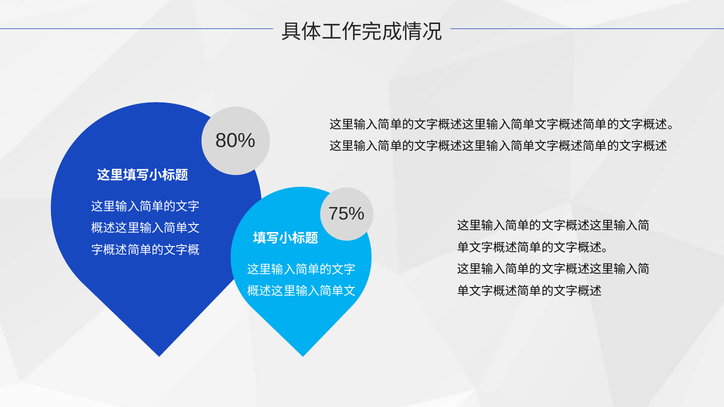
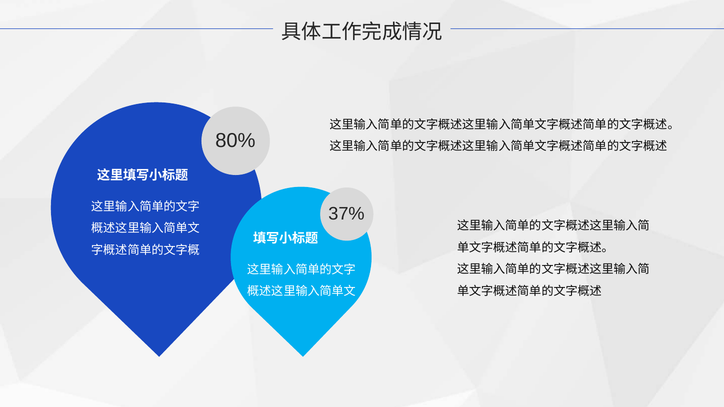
75%: 75% -> 37%
